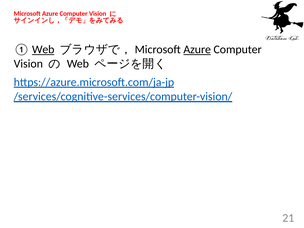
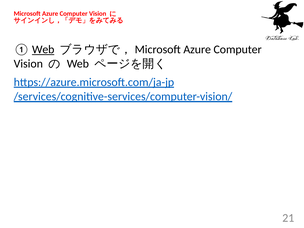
Azure at (197, 50) underline: present -> none
